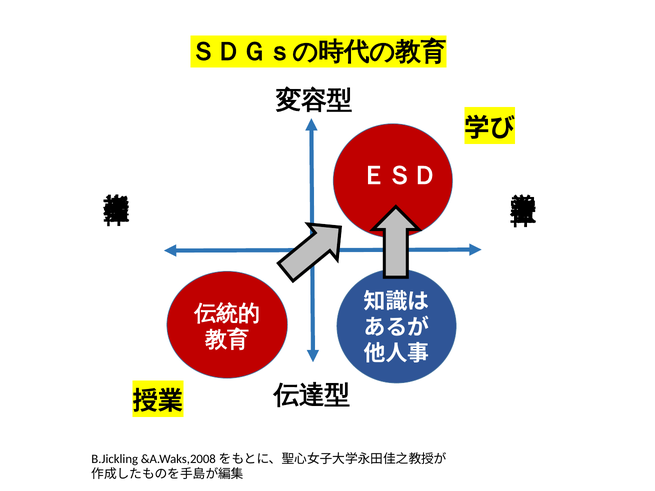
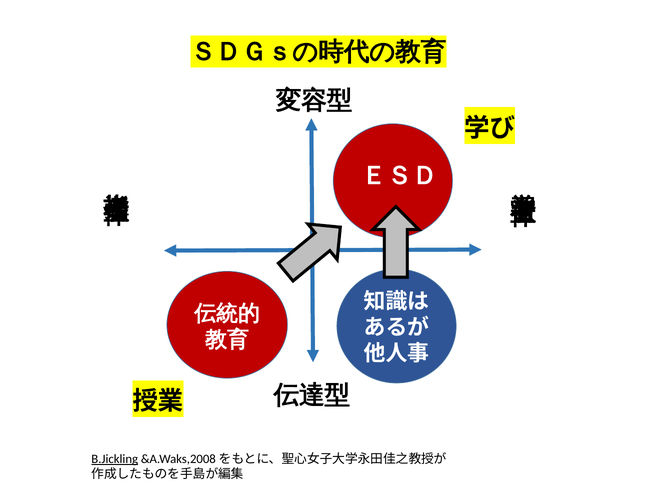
B.Jickling underline: none -> present
